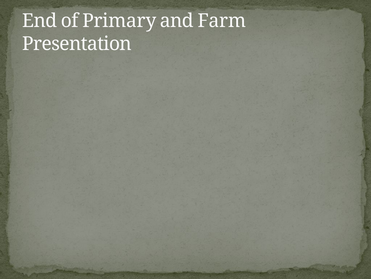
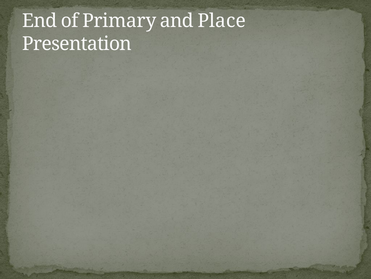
Farm: Farm -> Place
